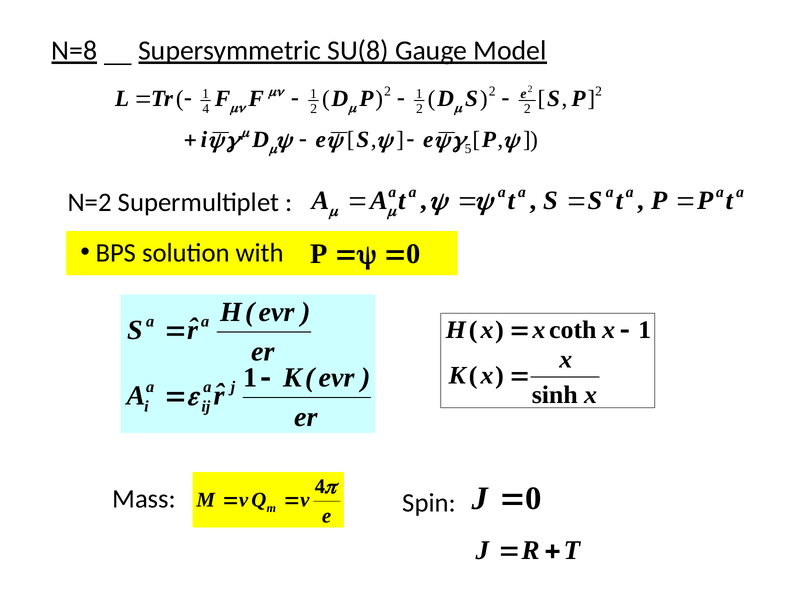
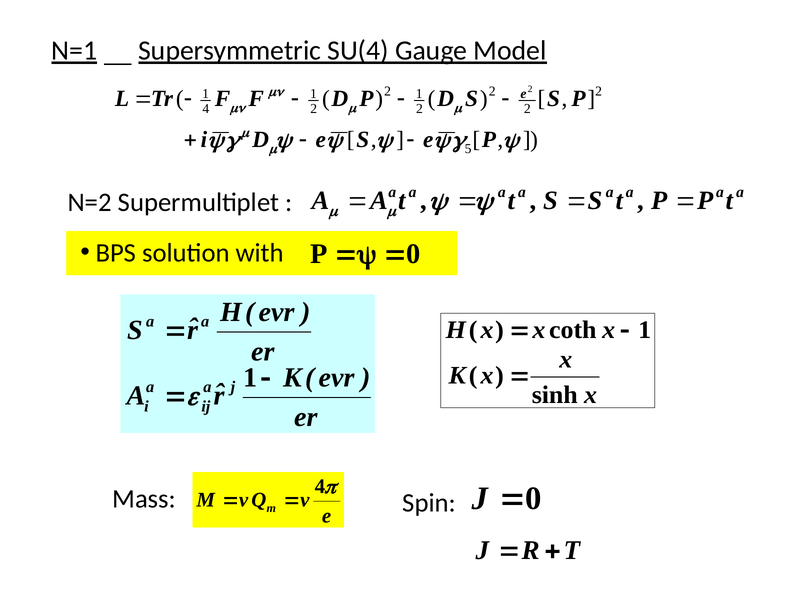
N=8: N=8 -> N=1
SU(8: SU(8 -> SU(4
